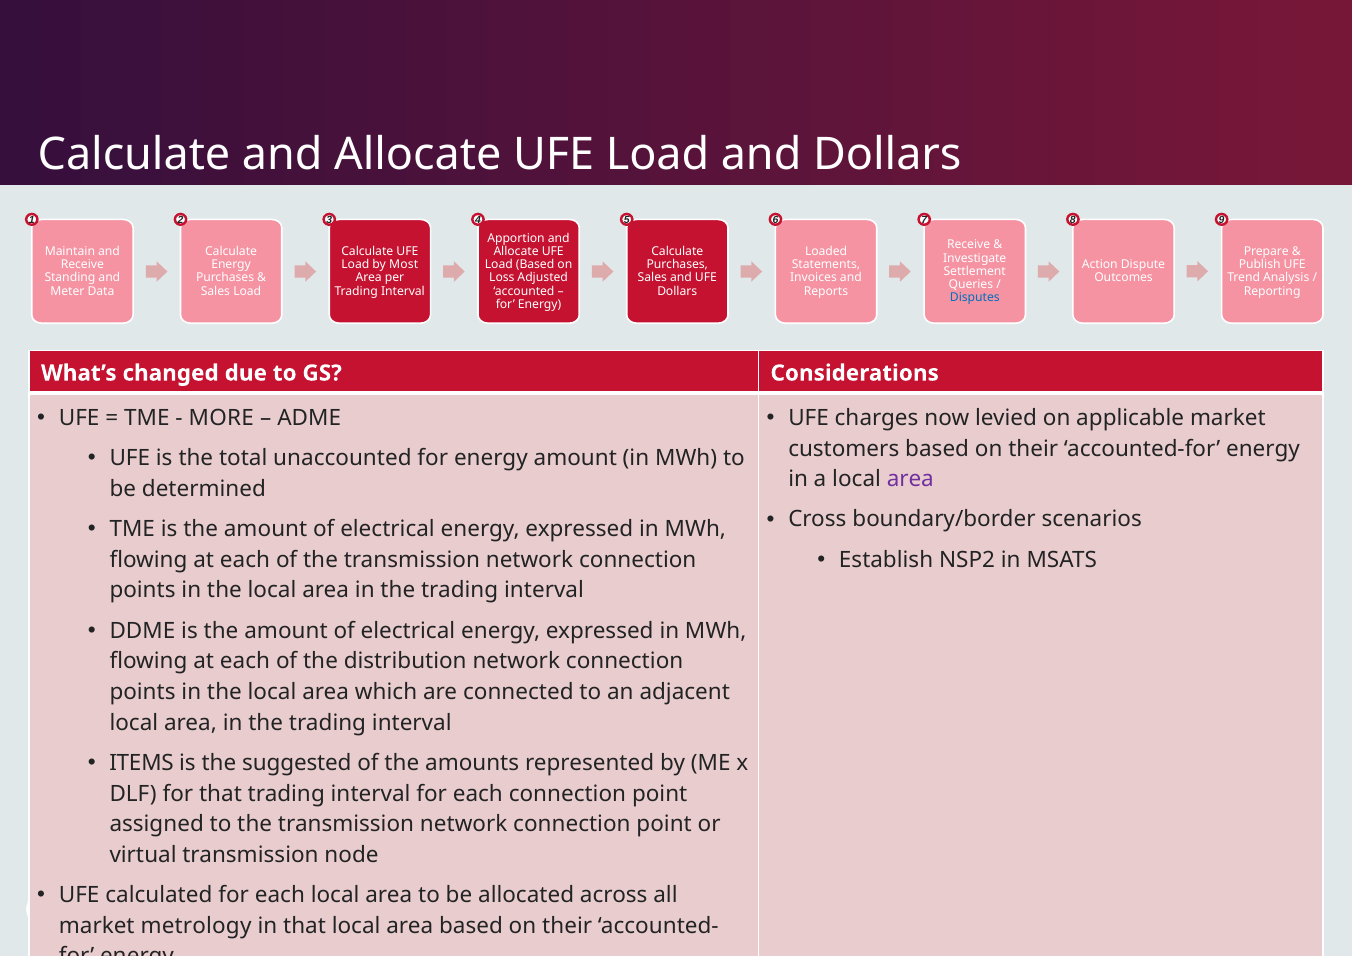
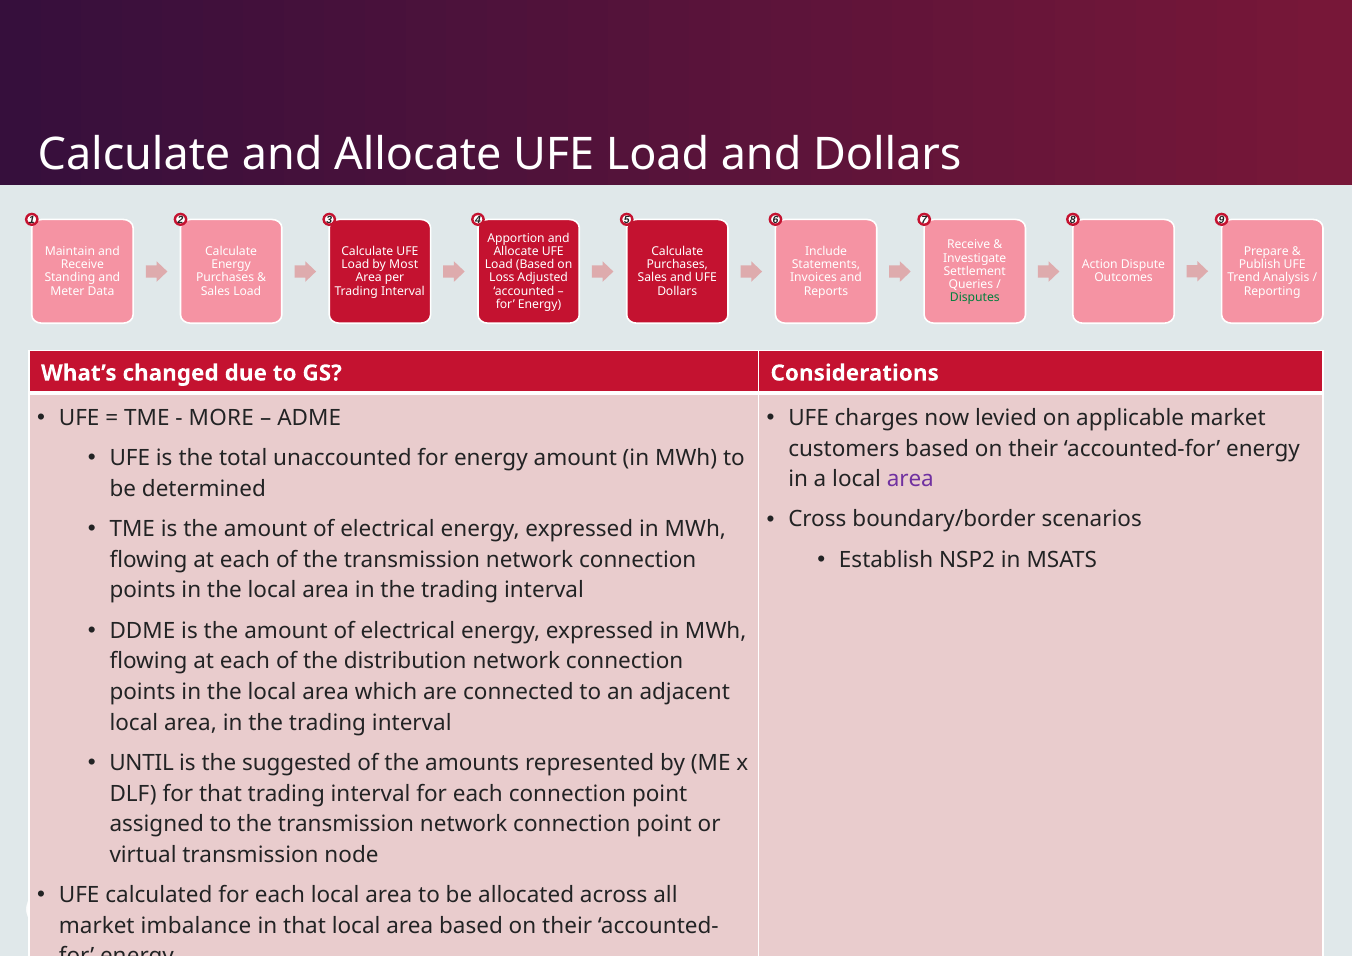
Loaded: Loaded -> Include
Disputes colour: blue -> green
ITEMS: ITEMS -> UNTIL
metrology: metrology -> imbalance
